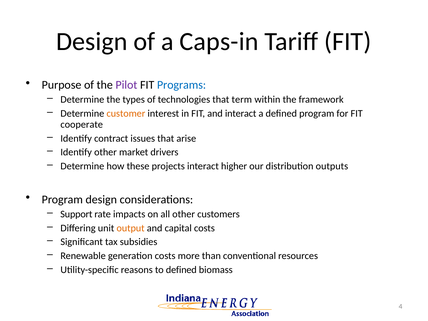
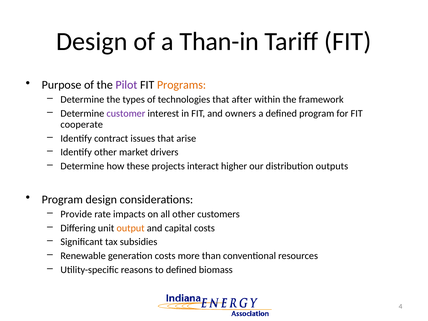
Caps-in: Caps-in -> Than-in
Programs colour: blue -> orange
term: term -> after
customer colour: orange -> purple
and interact: interact -> owners
Support: Support -> Provide
